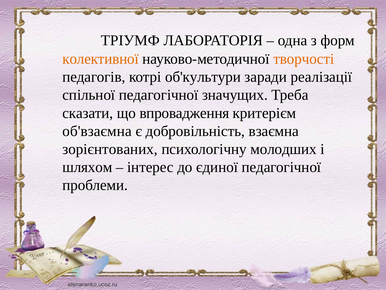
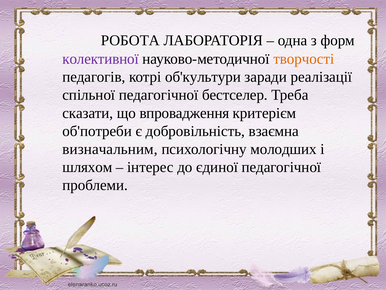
ТРІУМФ: ТРІУМФ -> РОБОТА
колективної colour: orange -> purple
значущих: значущих -> бестселер
об'взаємна: об'взаємна -> об'потреби
зорієнтованих: зорієнтованих -> визначальним
